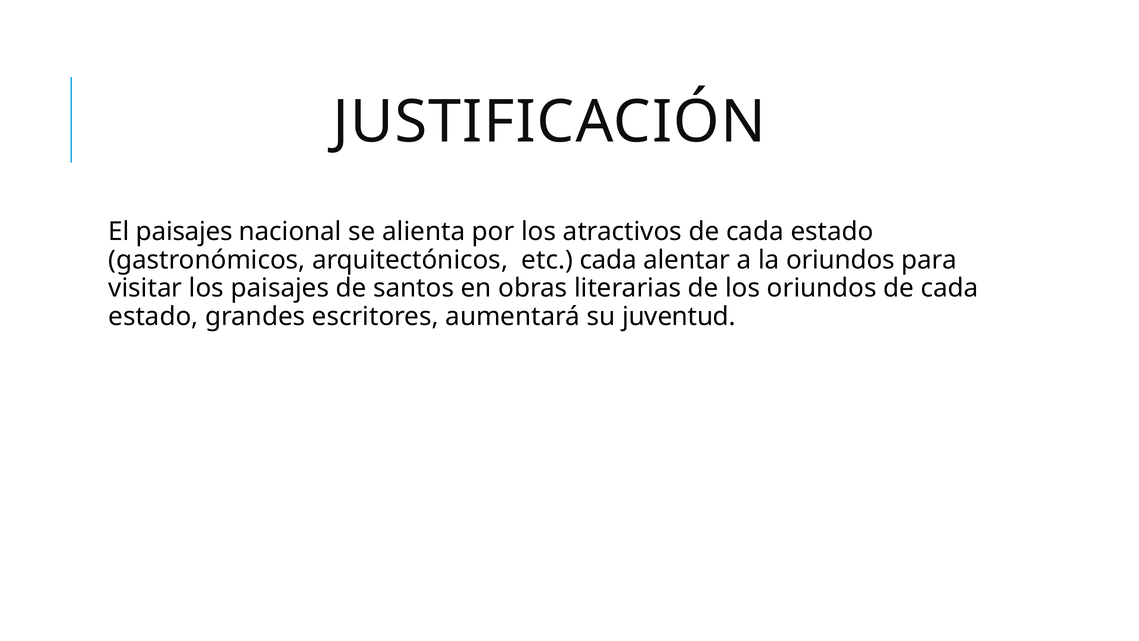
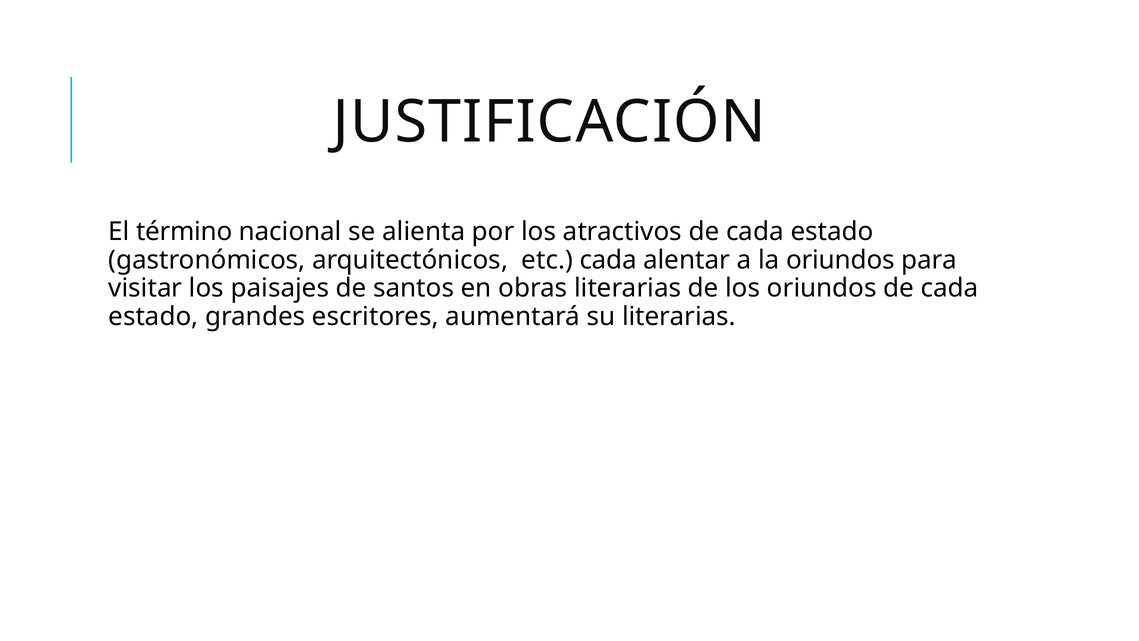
El paisajes: paisajes -> término
su juventud: juventud -> literarias
